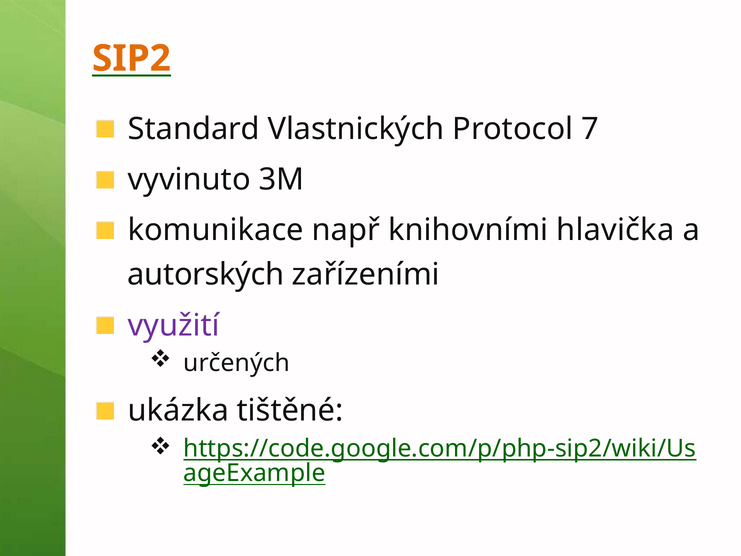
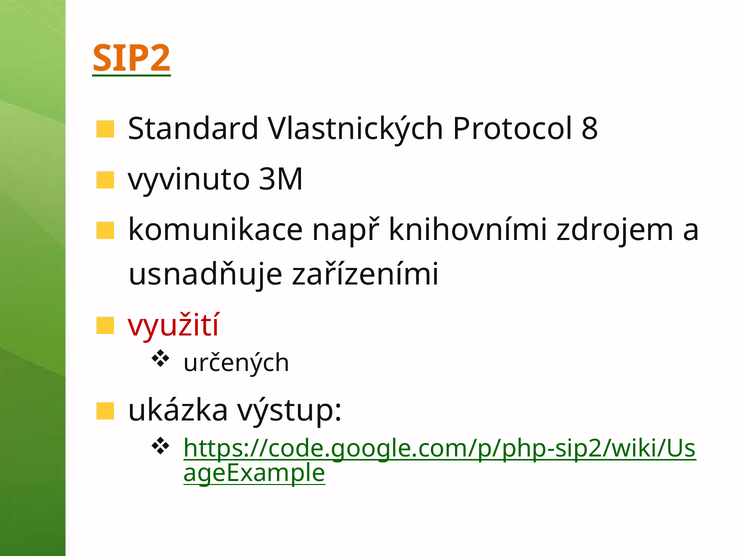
7: 7 -> 8
hlavička: hlavička -> zdrojem
autorských: autorských -> usnadňuje
využití colour: purple -> red
tištěné: tištěné -> výstup
